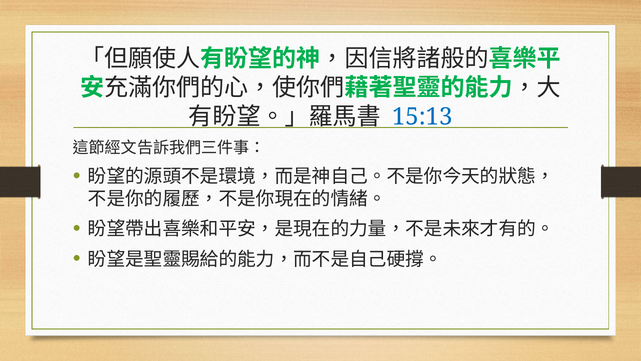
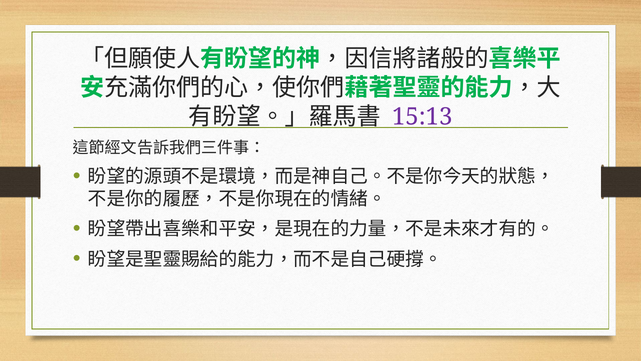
15:13 colour: blue -> purple
